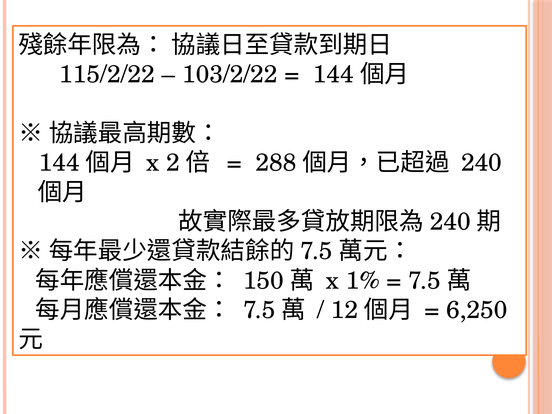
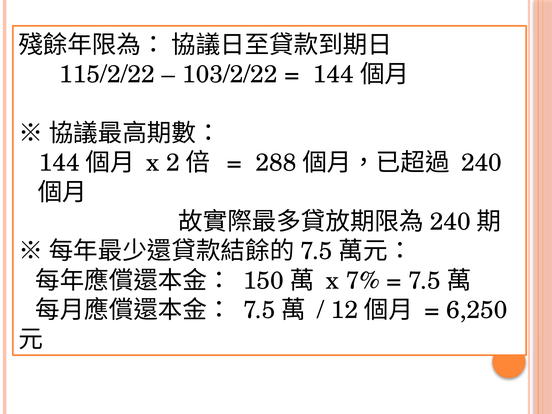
1%: 1% -> 7%
